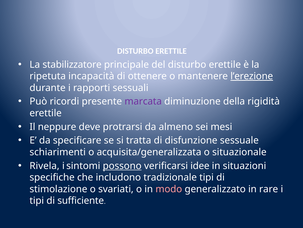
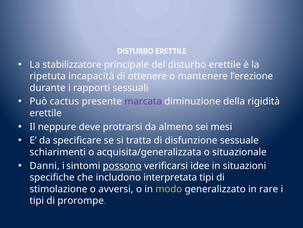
l’erezione underline: present -> none
ricordi: ricordi -> cactus
Rivela: Rivela -> Danni
tradizionale: tradizionale -> interpretata
svariati: svariati -> avversi
modo colour: pink -> light green
sufficiente: sufficiente -> prorompe
